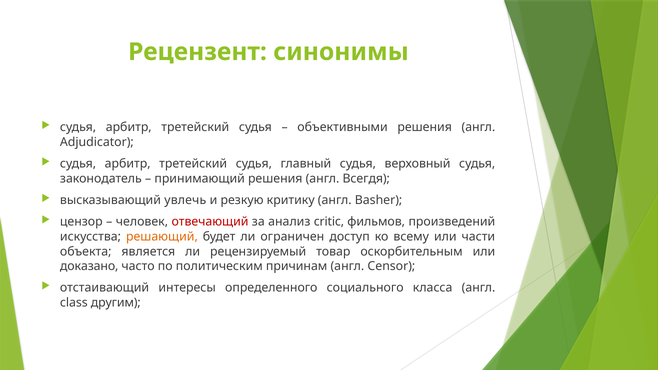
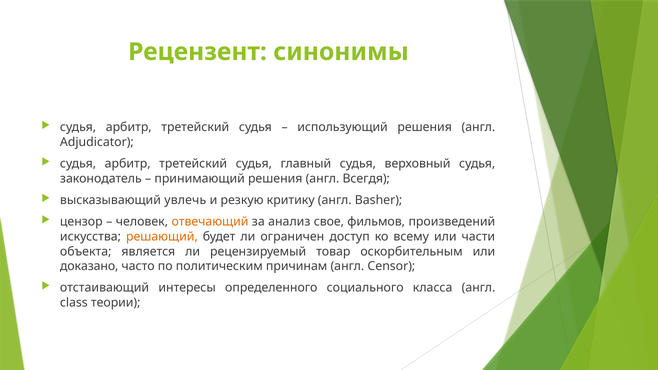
объективными: объективными -> использующий
отвечающий colour: red -> orange
critic: critic -> свое
другим: другим -> теории
